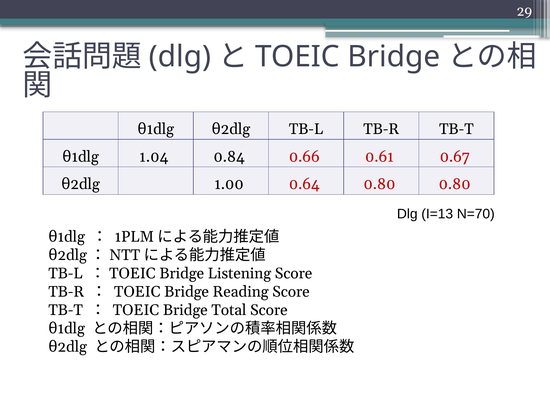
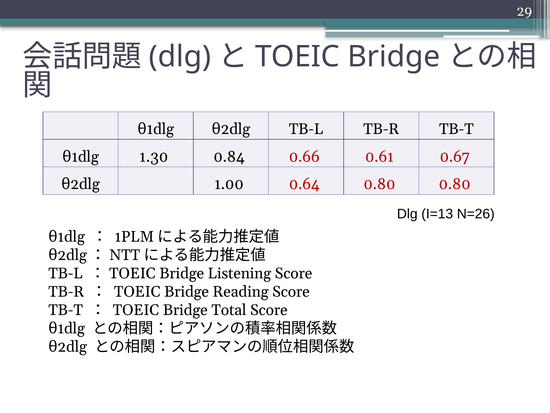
1.04: 1.04 -> 1.30
N=70: N=70 -> N=26
